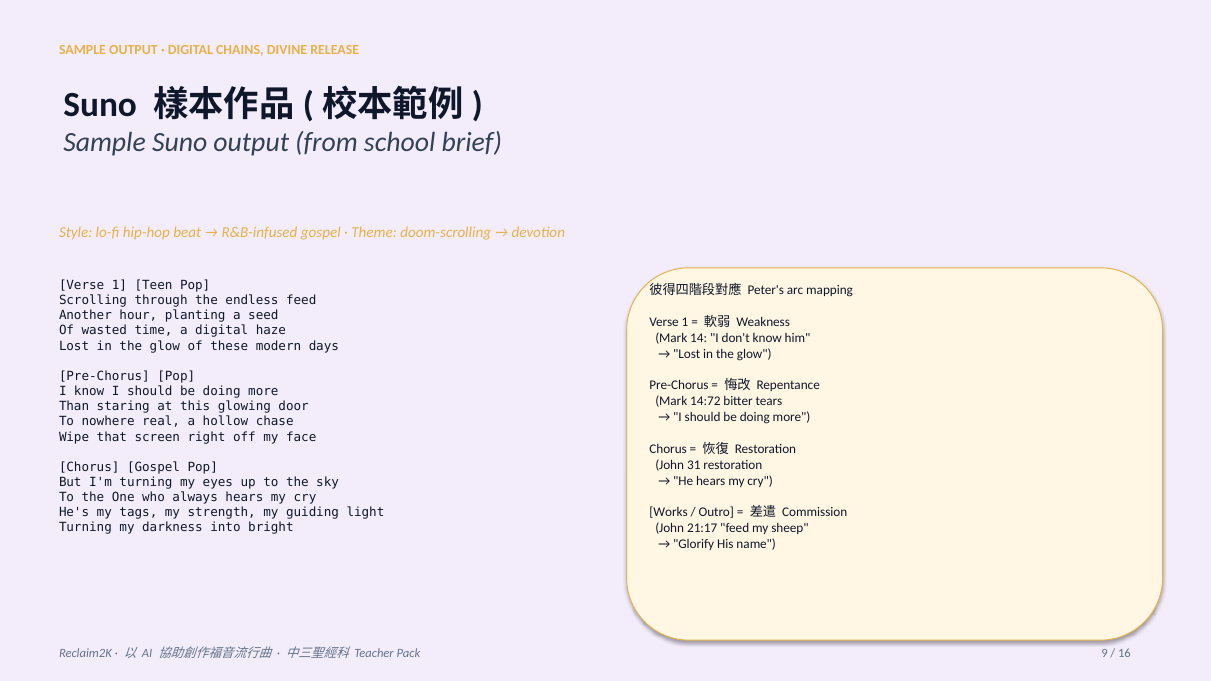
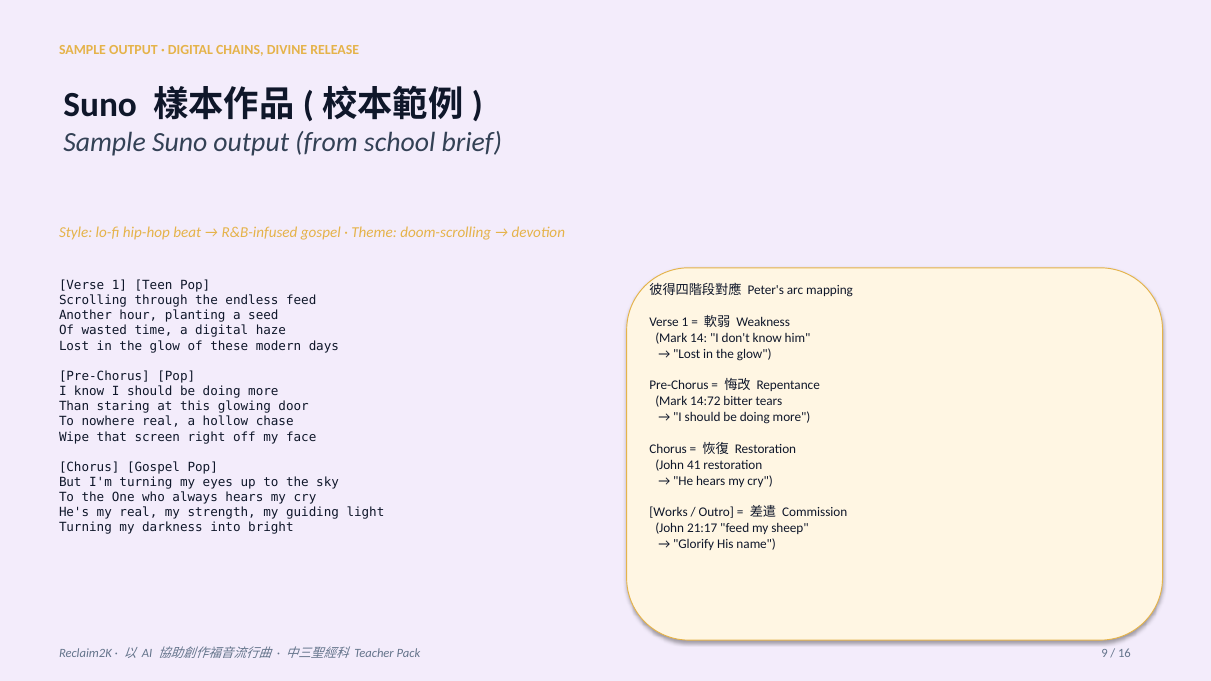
31: 31 -> 41
my tags: tags -> real
